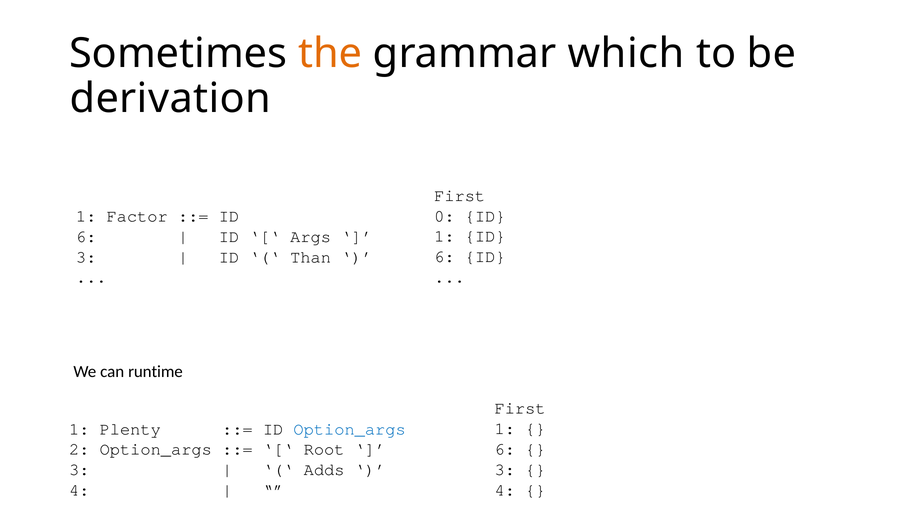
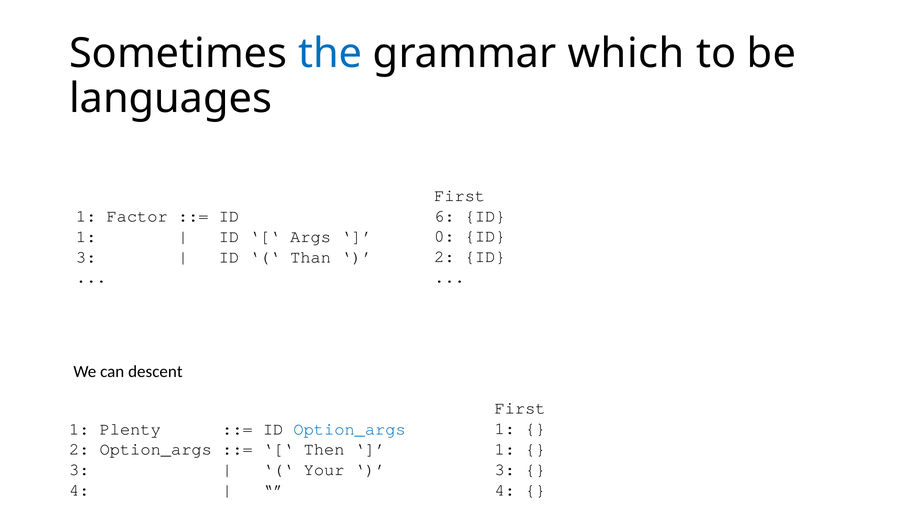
the colour: orange -> blue
derivation: derivation -> languages
0: 0 -> 6
1 at (444, 236): 1 -> 0
6 at (86, 237): 6 -> 1
6 at (444, 257): 6 -> 2
runtime: runtime -> descent
6 at (505, 449): 6 -> 1
Root: Root -> Then
Adds: Adds -> Your
